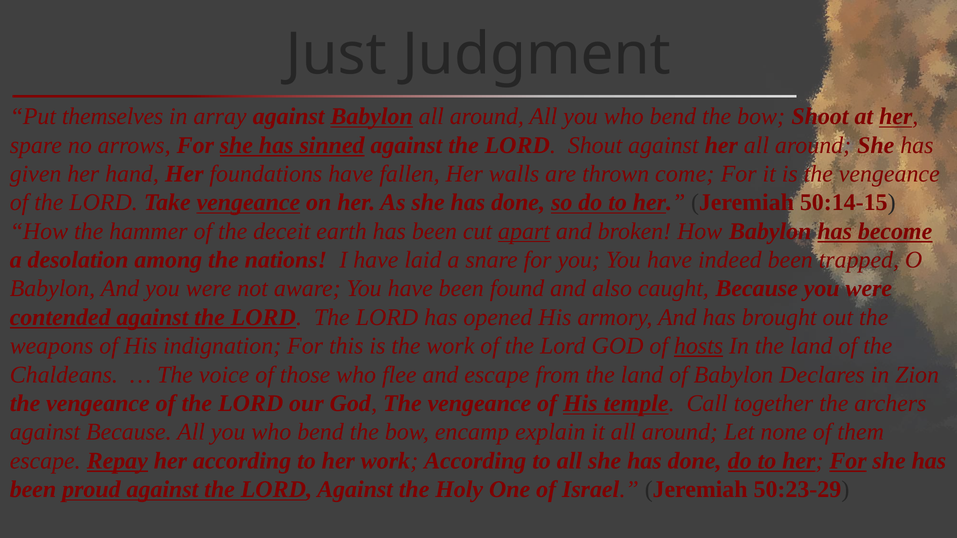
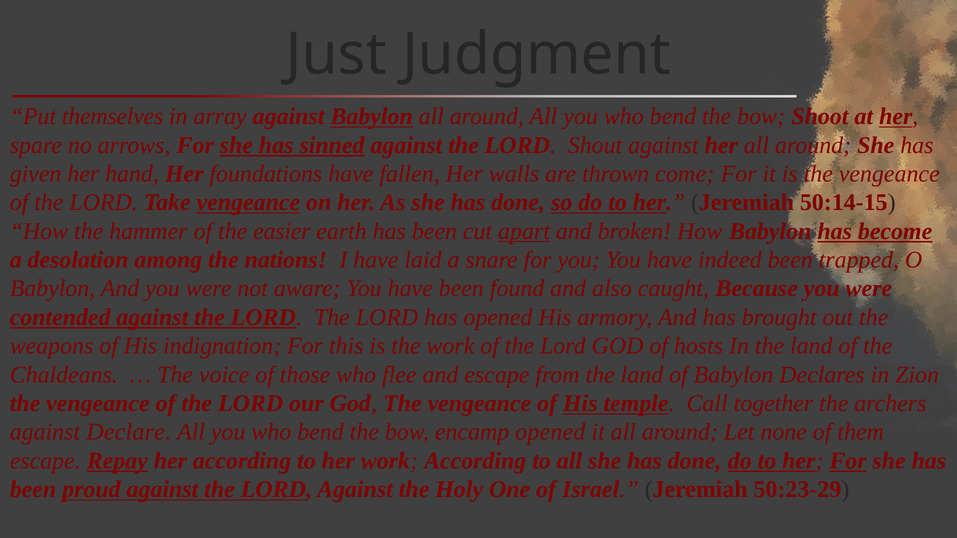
deceit: deceit -> easier
hosts underline: present -> none
against Because: Because -> Declare
encamp explain: explain -> opened
